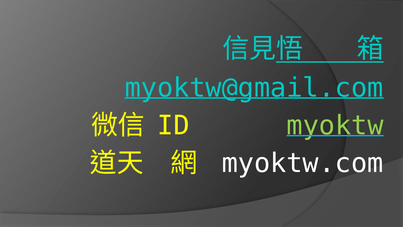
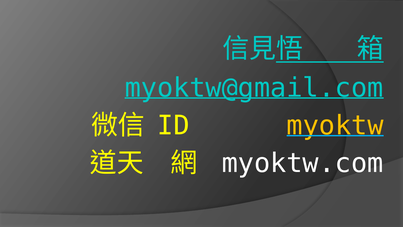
myoktw colour: light green -> yellow
